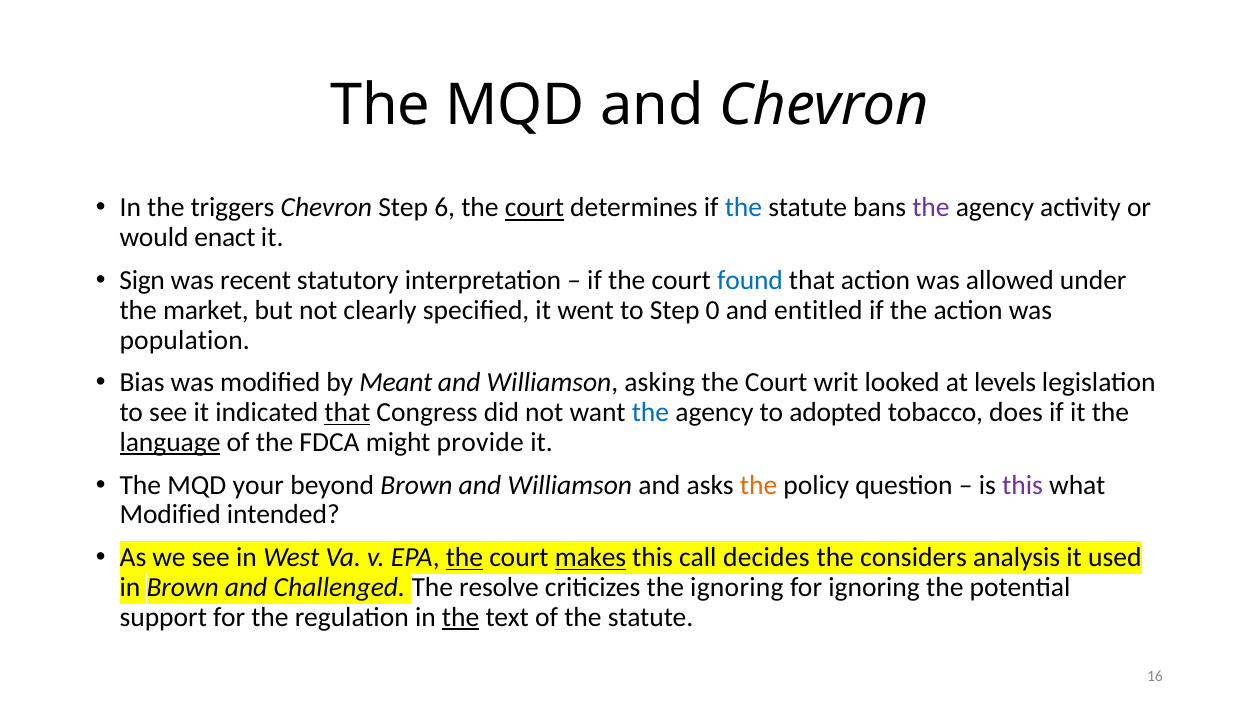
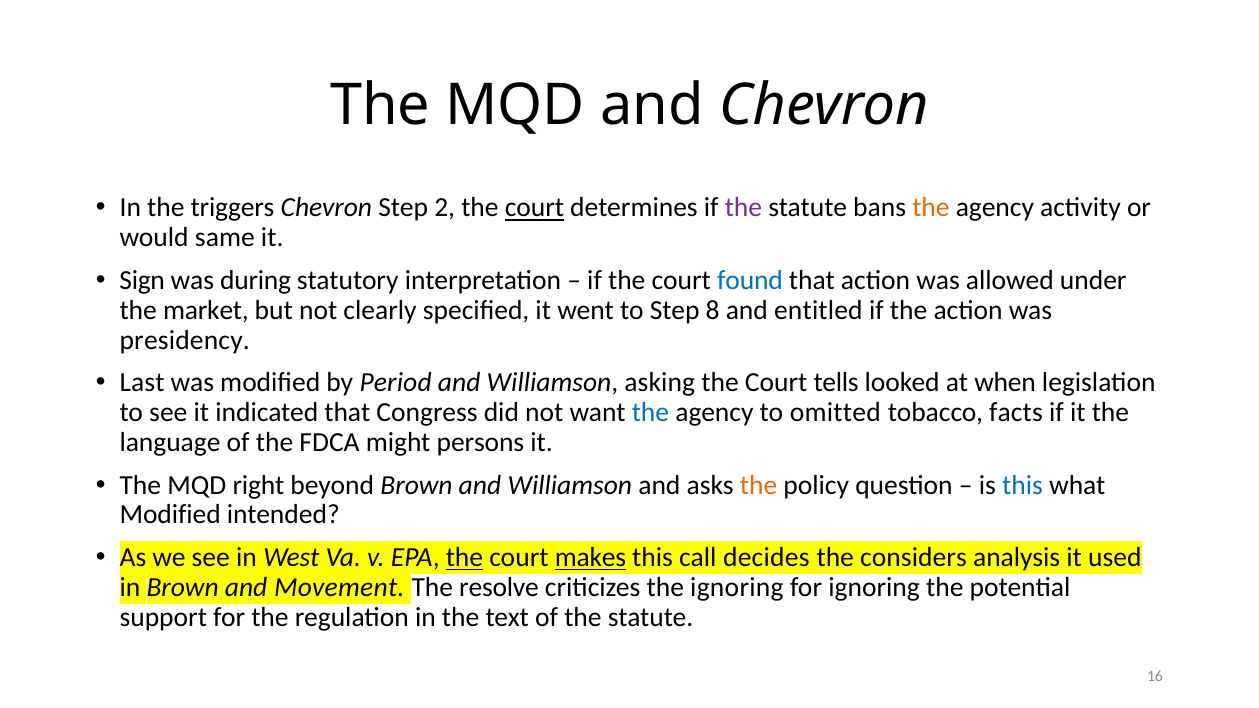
6: 6 -> 2
the at (743, 208) colour: blue -> purple
the at (931, 208) colour: purple -> orange
enact: enact -> same
recent: recent -> during
0: 0 -> 8
population: population -> presidency
Bias: Bias -> Last
Meant: Meant -> Period
writ: writ -> tells
levels: levels -> when
that at (347, 413) underline: present -> none
adopted: adopted -> omitted
does: does -> facts
language underline: present -> none
provide: provide -> persons
your: your -> right
this at (1022, 485) colour: purple -> blue
Challenged: Challenged -> Movement
the at (461, 617) underline: present -> none
